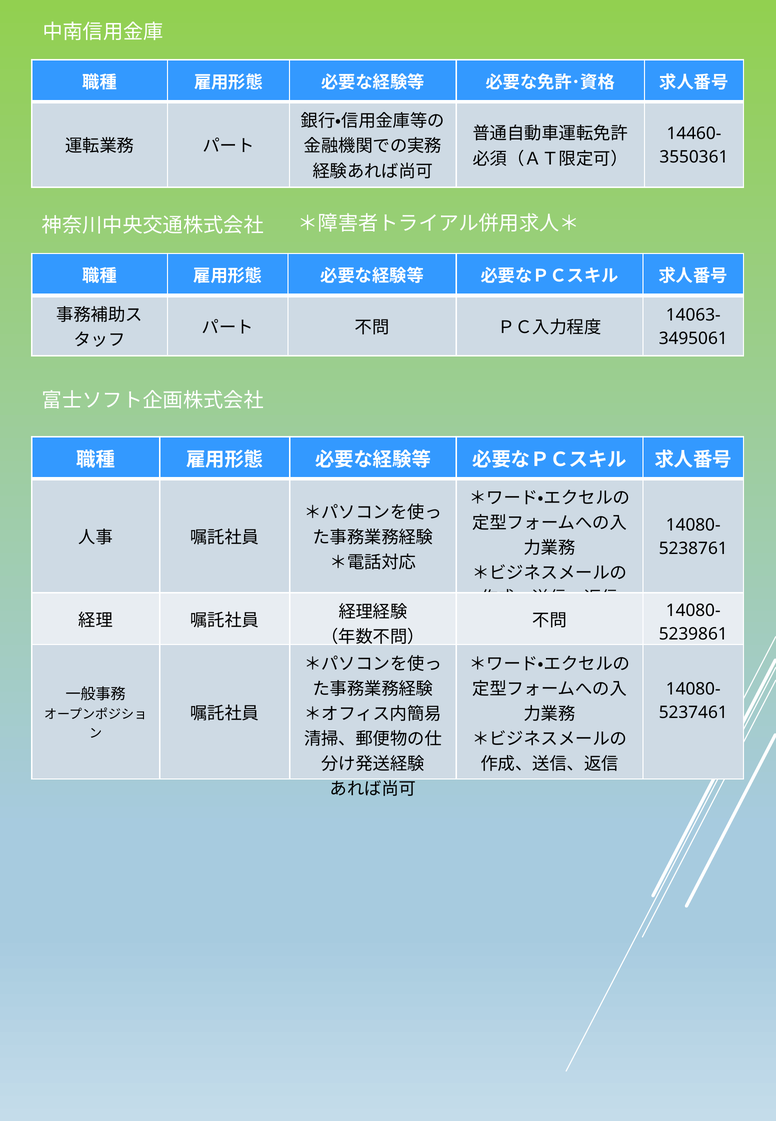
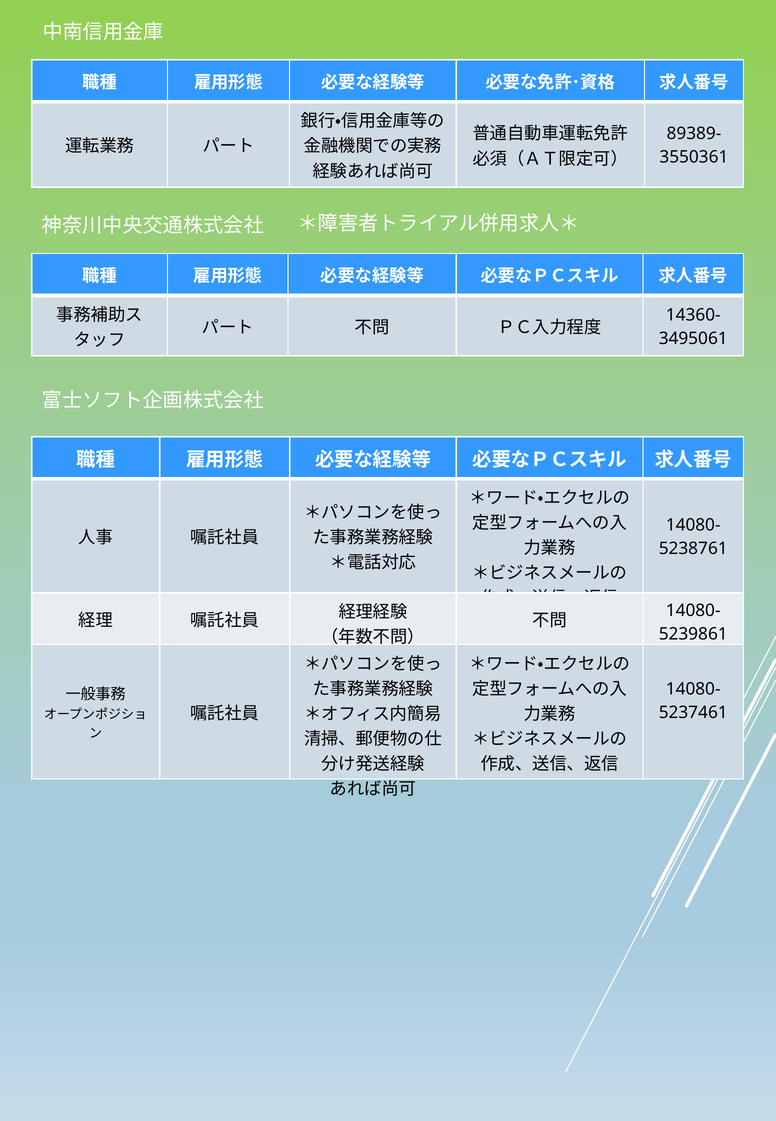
14460-: 14460- -> 89389-
14063-: 14063- -> 14360-
